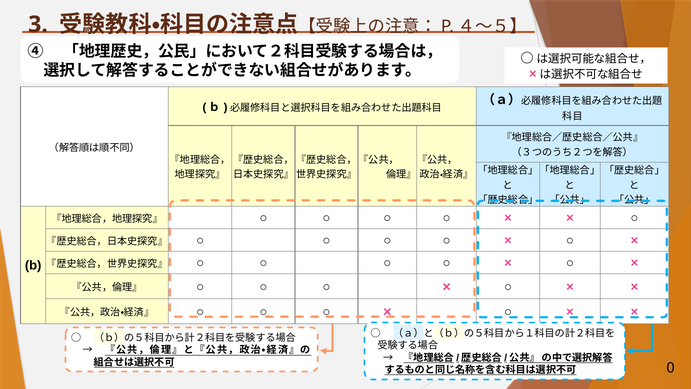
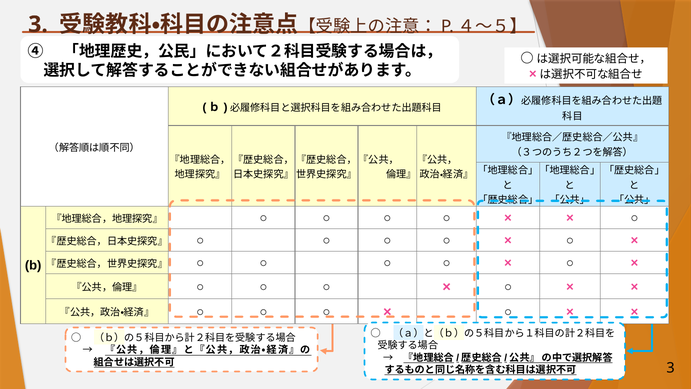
0 at (671, 368): 0 -> 3
